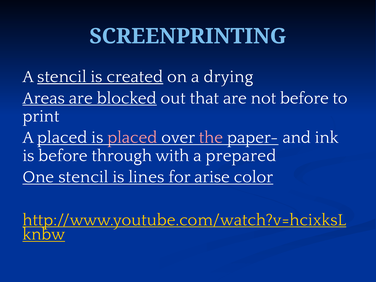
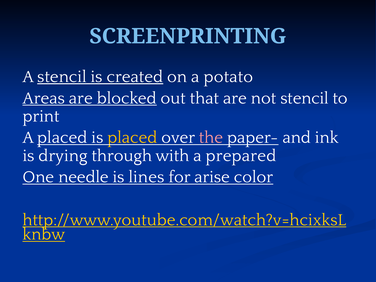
drying: drying -> potato
not before: before -> stencil
placed at (132, 137) colour: pink -> yellow
is before: before -> drying
One stencil: stencil -> needle
